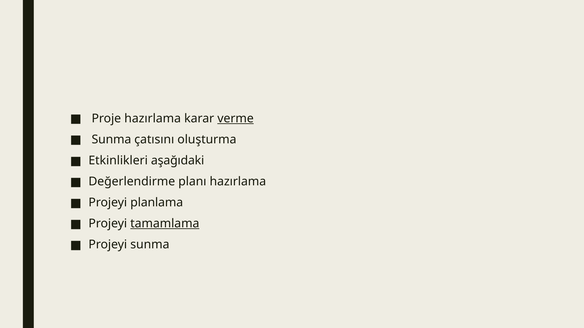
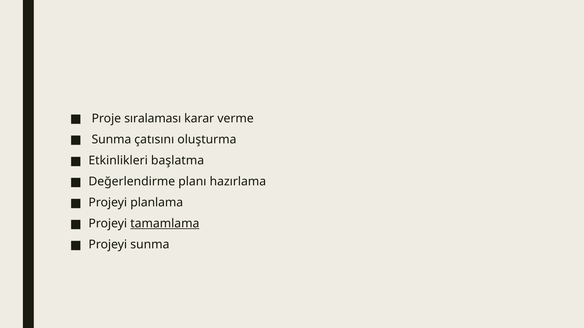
Proje hazırlama: hazırlama -> sıralaması
verme underline: present -> none
aşağıdaki: aşağıdaki -> başlatma
